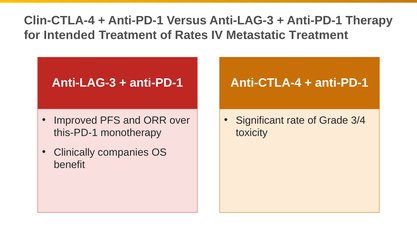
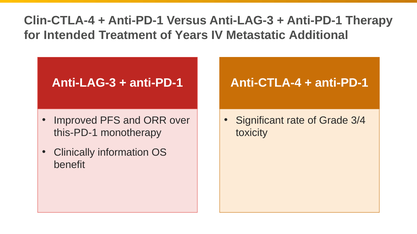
Rates: Rates -> Years
Metastatic Treatment: Treatment -> Additional
companies: companies -> information
